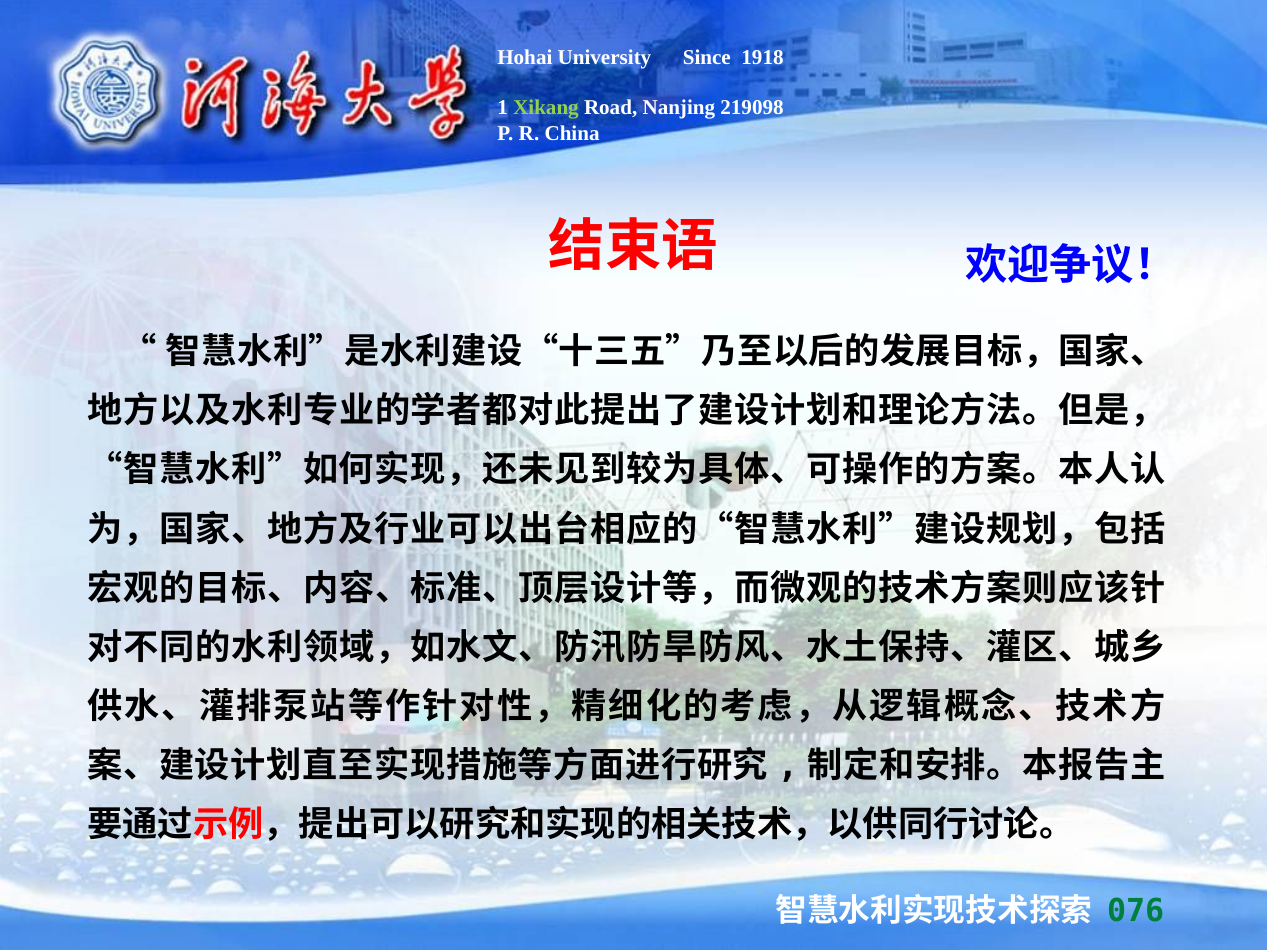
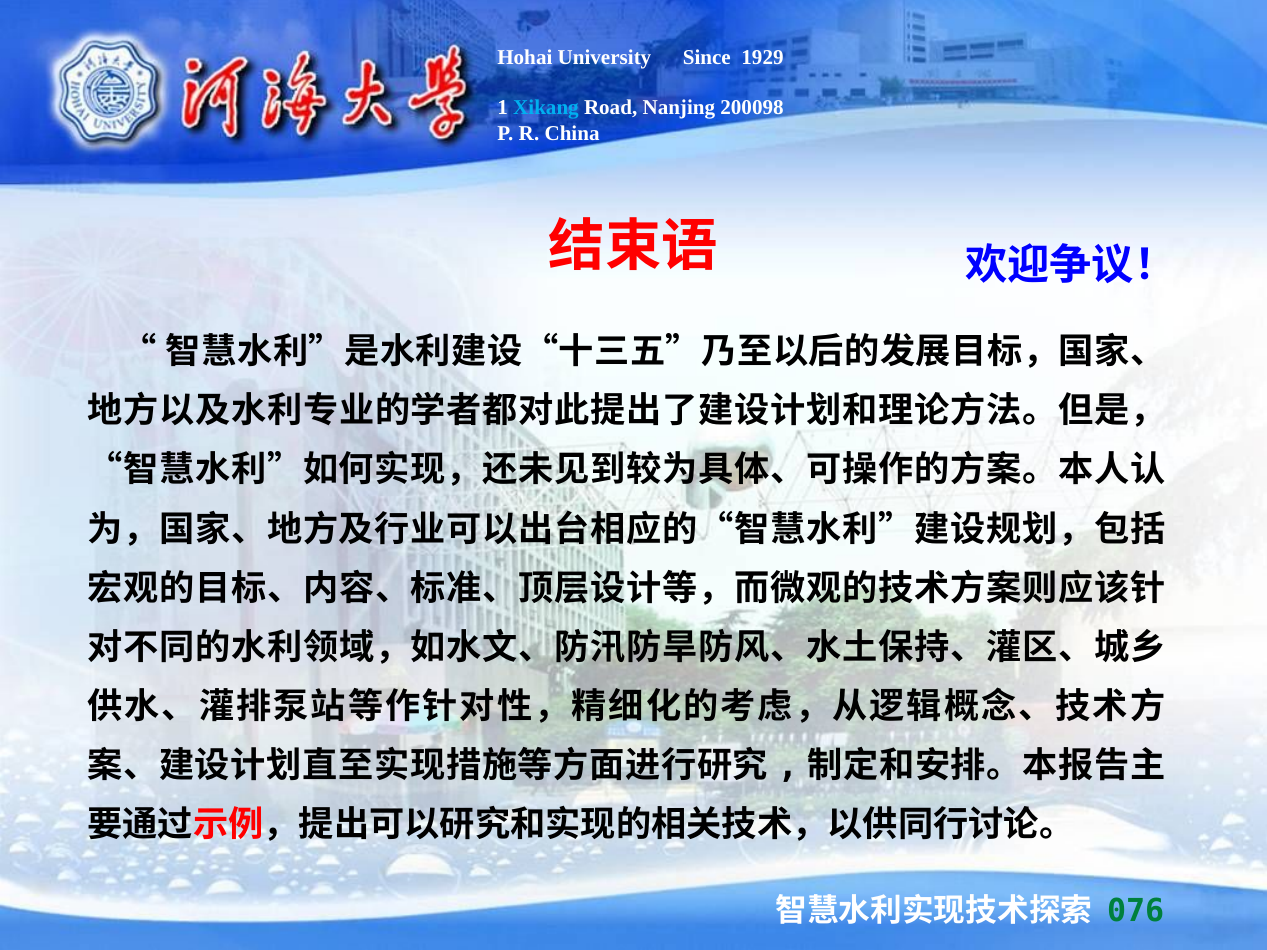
1918: 1918 -> 1929
Xikang colour: light green -> light blue
219098: 219098 -> 200098
